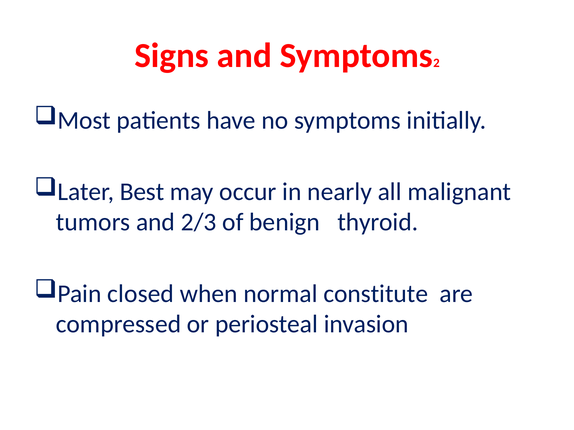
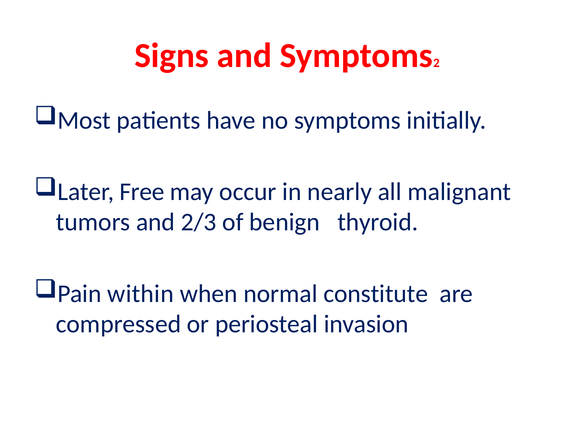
Best: Best -> Free
closed: closed -> within
